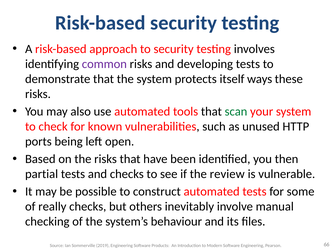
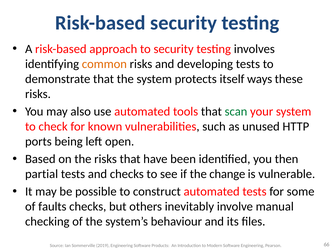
common colour: purple -> orange
review: review -> change
really: really -> faults
